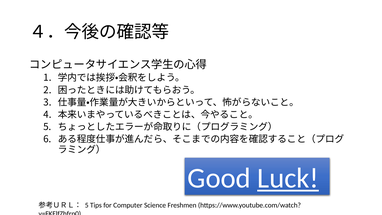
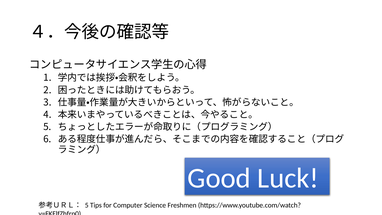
Luck underline: present -> none
